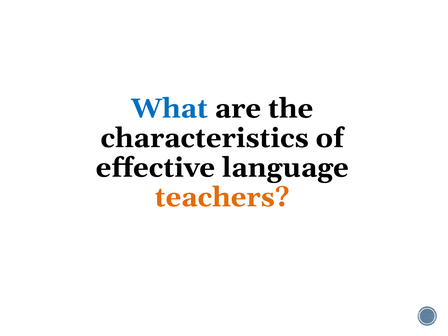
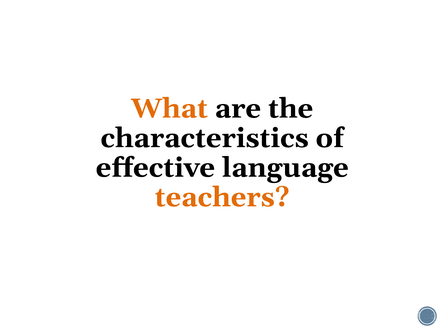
What colour: blue -> orange
